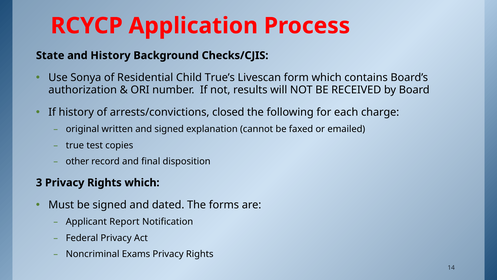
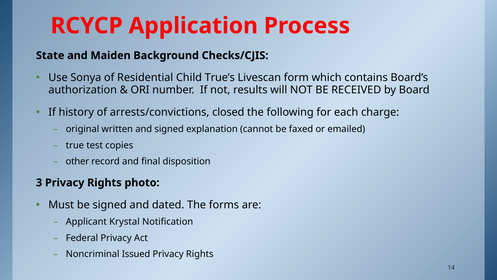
and History: History -> Maiden
Rights which: which -> photo
Report: Report -> Krystal
Exams: Exams -> Issued
